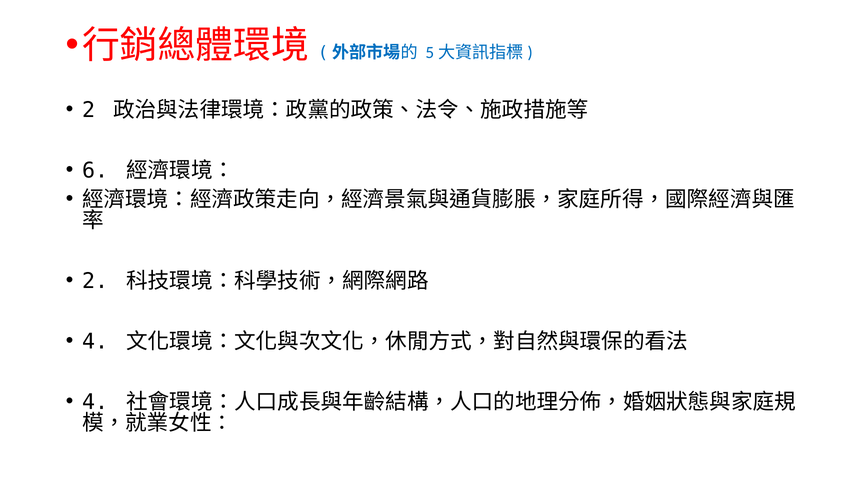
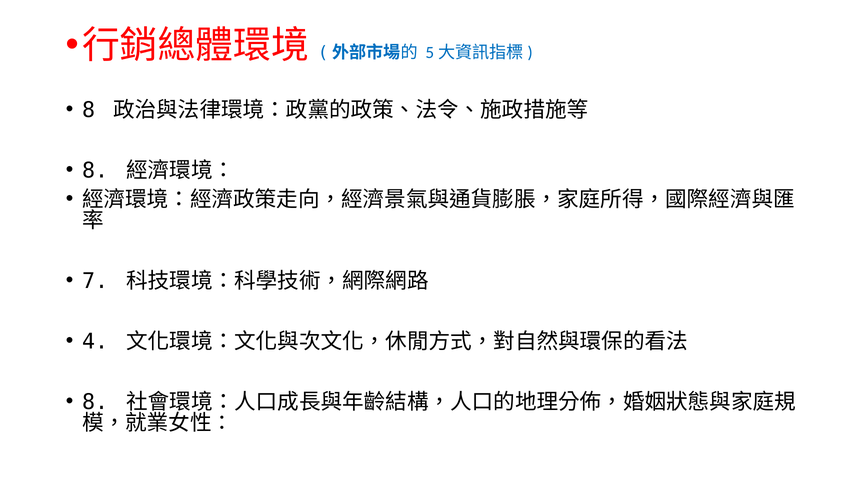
2 at (89, 110): 2 -> 8
6 at (95, 171): 6 -> 8
2 at (95, 281): 2 -> 7
4 at (95, 402): 4 -> 8
